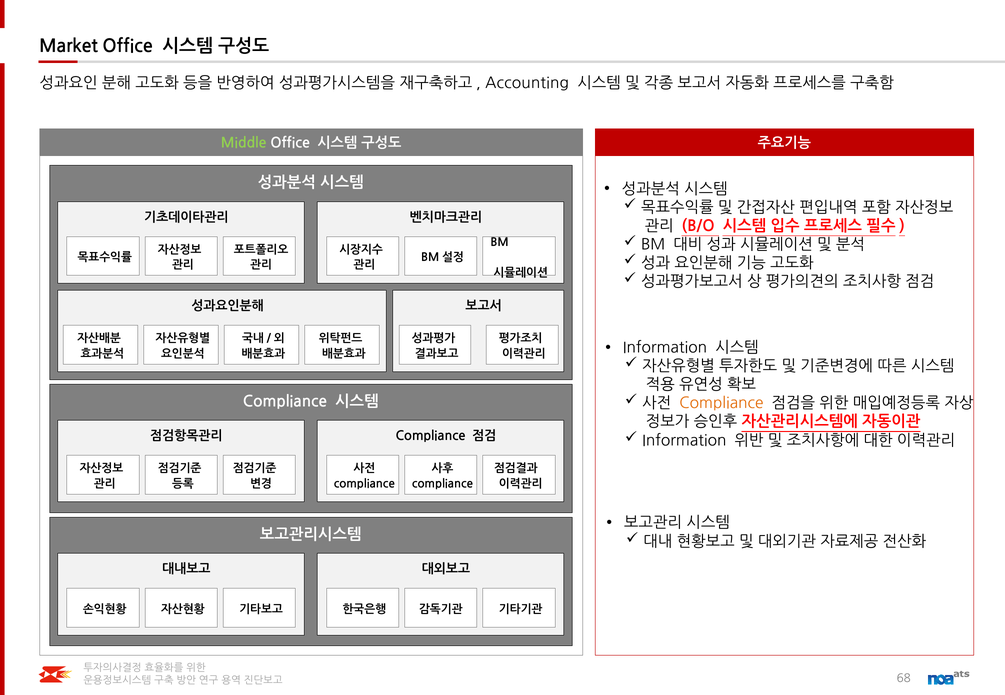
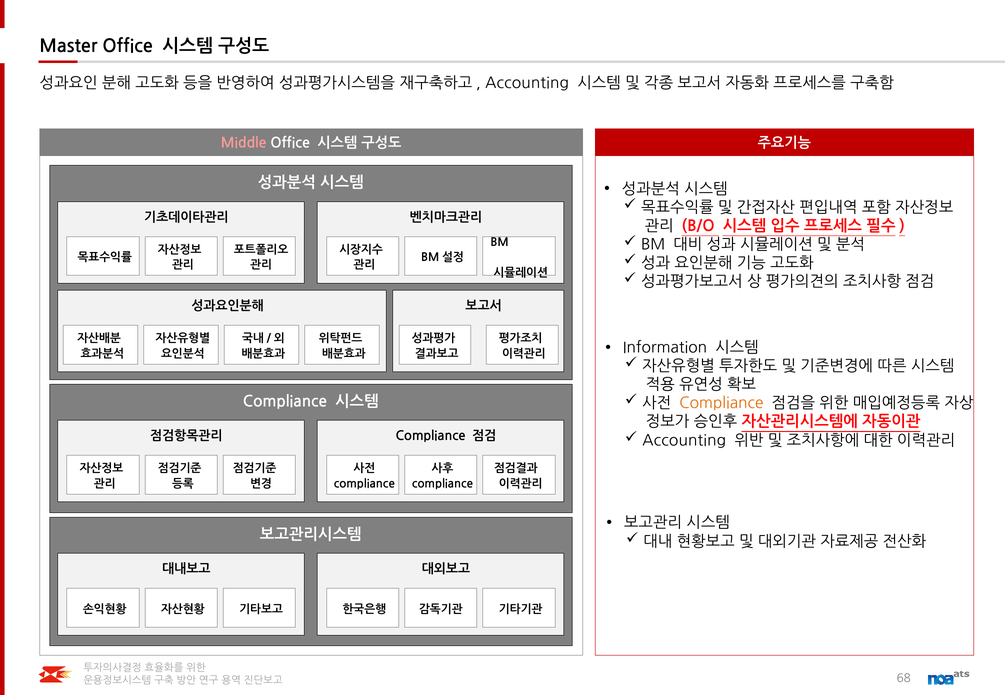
Market: Market -> Master
Middle colour: light green -> pink
Information at (684, 441): Information -> Accounting
